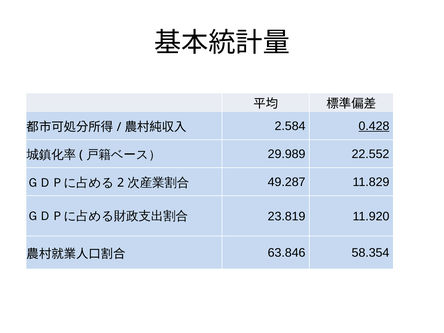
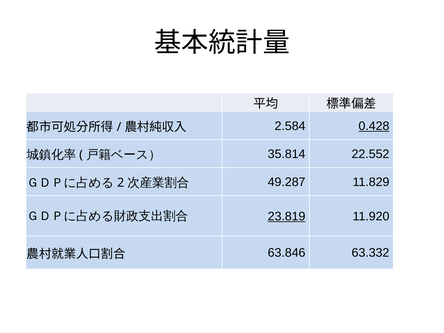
29.989: 29.989 -> 35.814
23.819 underline: none -> present
58.354: 58.354 -> 63.332
